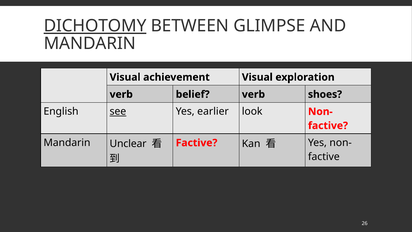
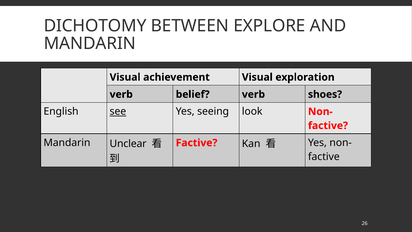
DICHOTOMY underline: present -> none
GLIMPSE: GLIMPSE -> EXPLORE
earlier: earlier -> seeing
